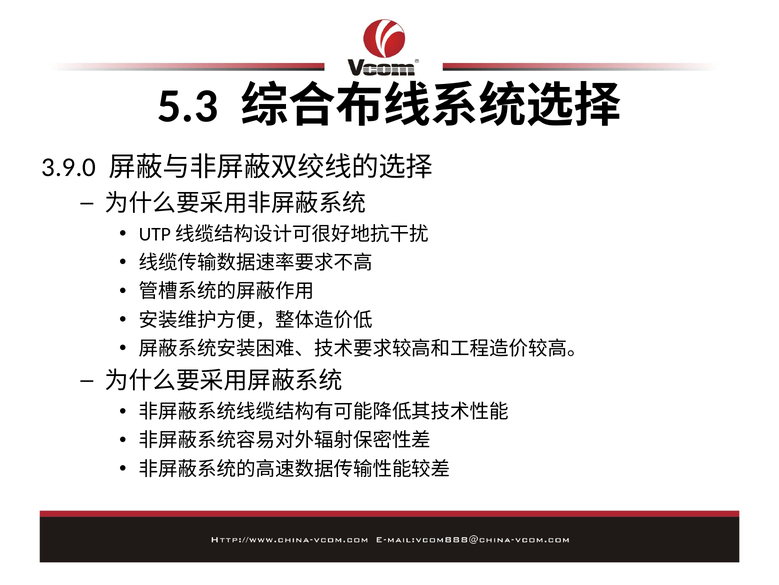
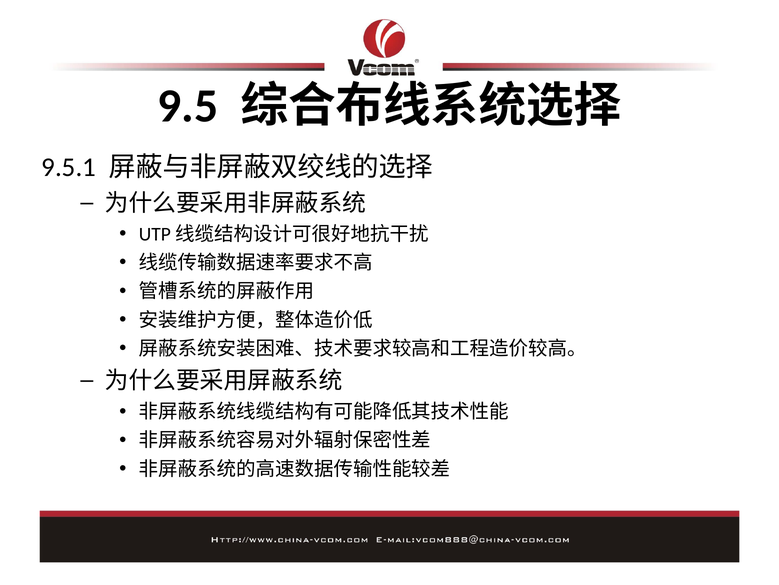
5.3: 5.3 -> 9.5
3.9.0: 3.9.0 -> 9.5.1
